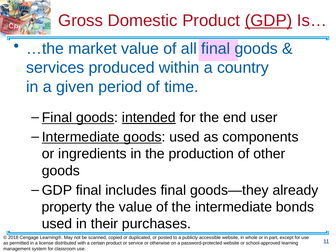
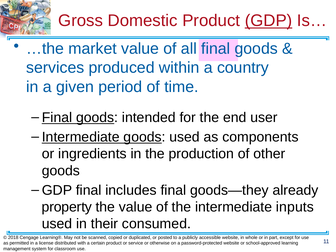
intended underline: present -> none
bonds: bonds -> inputs
purchases: purchases -> consumed
